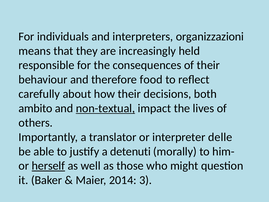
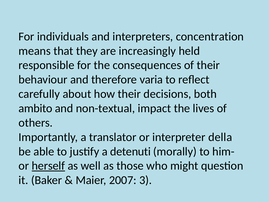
organizzazioni: organizzazioni -> concentration
food: food -> varia
non-textual underline: present -> none
delle: delle -> della
2014: 2014 -> 2007
